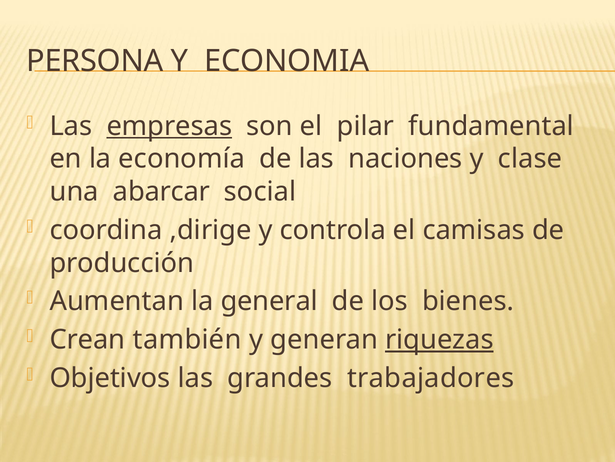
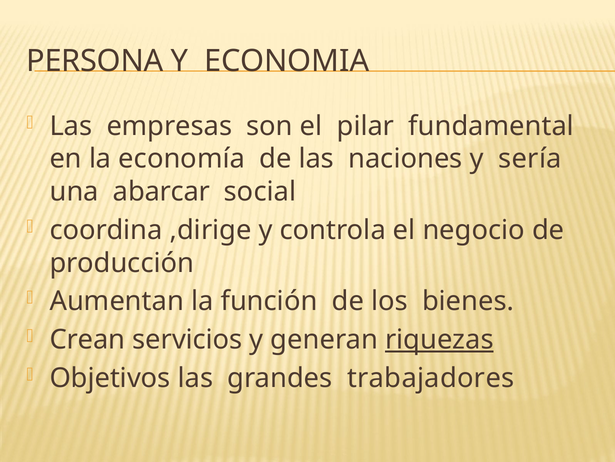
empresas underline: present -> none
clase: clase -> sería
camisas: camisas -> negocio
general: general -> función
también: también -> servicios
